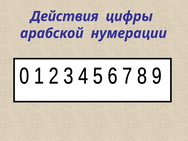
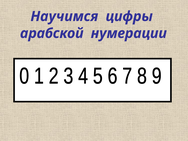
Действия: Действия -> Научимся
